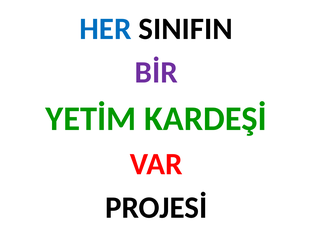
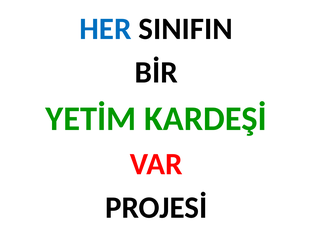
BİR colour: purple -> black
